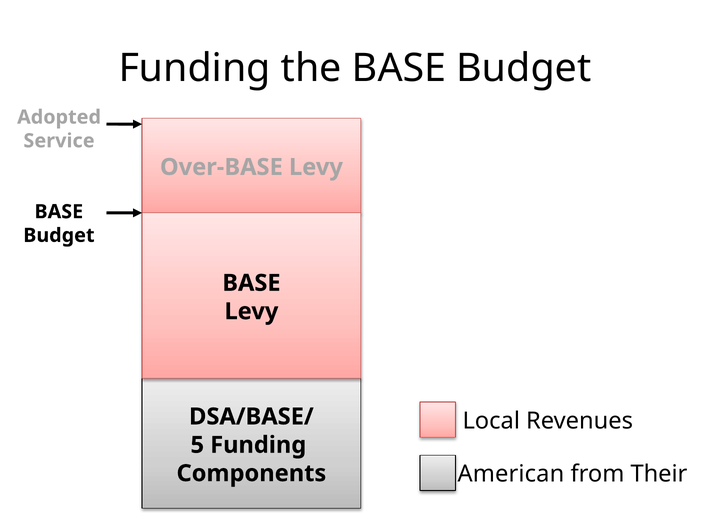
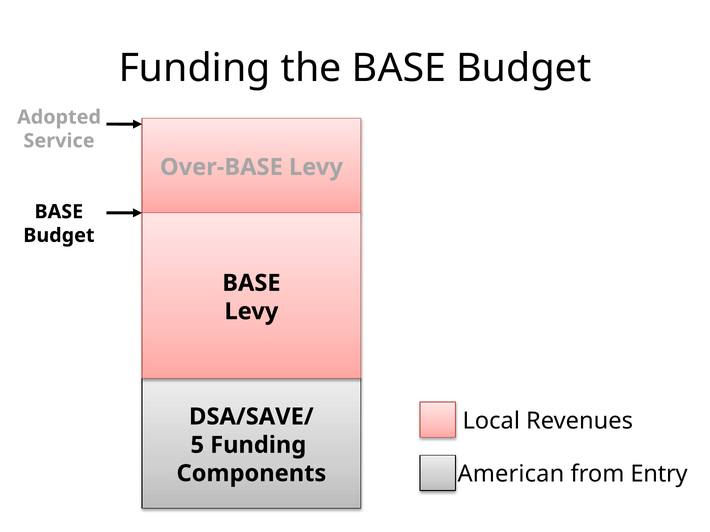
DSA/BASE/: DSA/BASE/ -> DSA/SAVE/
Their: Their -> Entry
